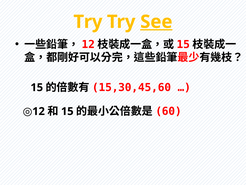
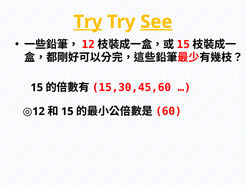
Try at (88, 22) underline: none -> present
